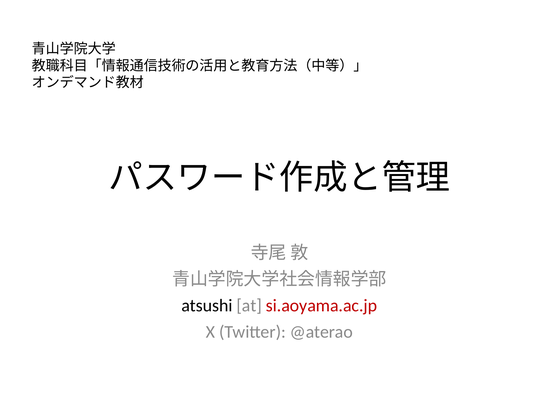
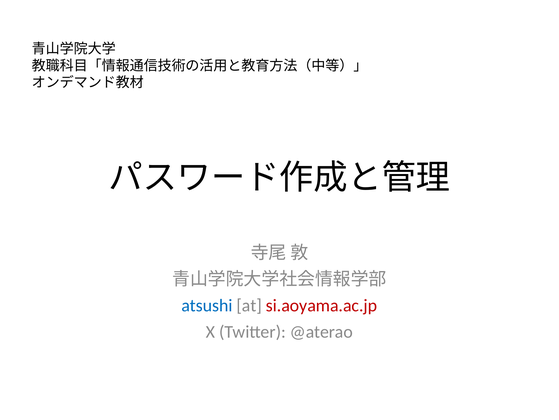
atsushi colour: black -> blue
